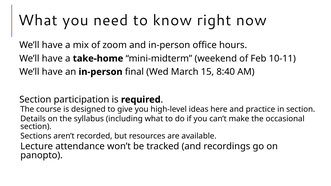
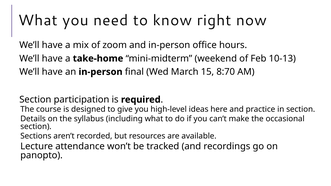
10-11: 10-11 -> 10-13
8:40: 8:40 -> 8:70
